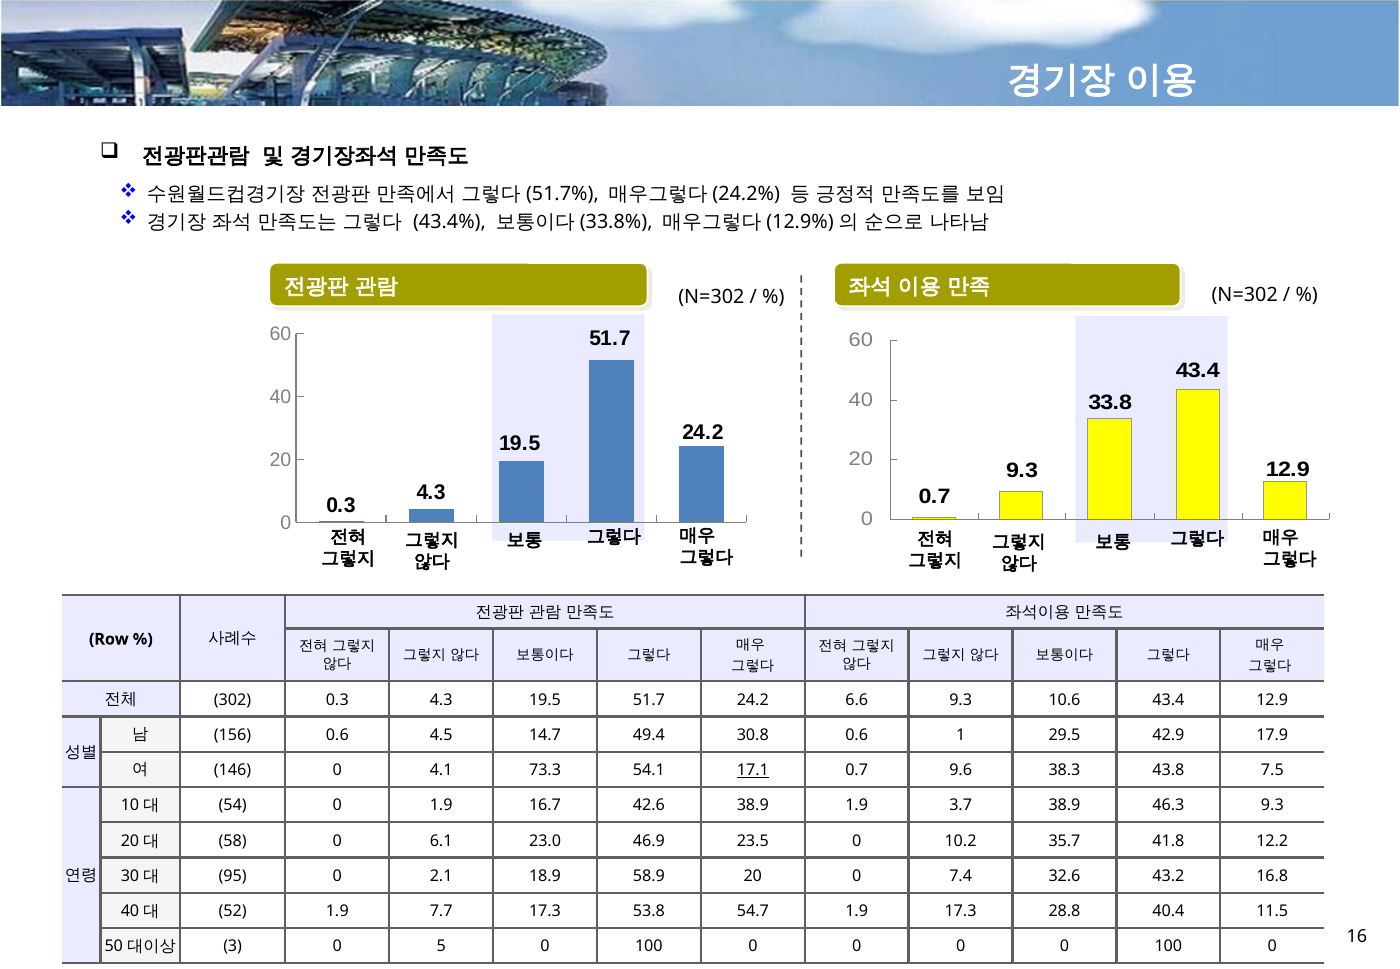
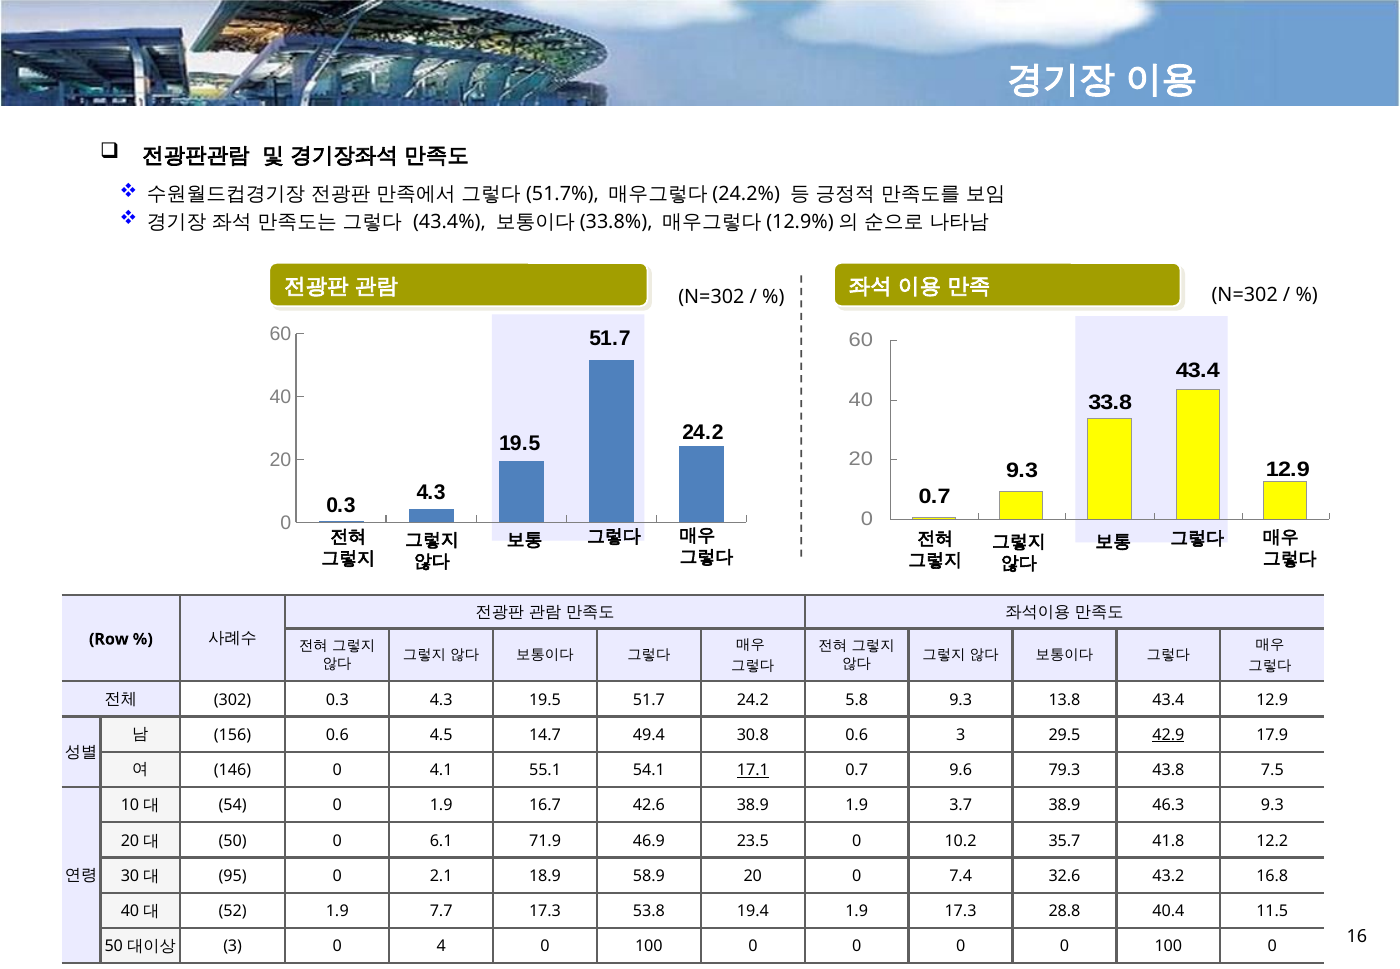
6.6: 6.6 -> 5.8
10.6: 10.6 -> 13.8
0.6 1: 1 -> 3
42.9 underline: none -> present
73.3: 73.3 -> 55.1
38.3: 38.3 -> 79.3
58 at (233, 841): 58 -> 50
23.0: 23.0 -> 71.9
54.7: 54.7 -> 19.4
5: 5 -> 4
